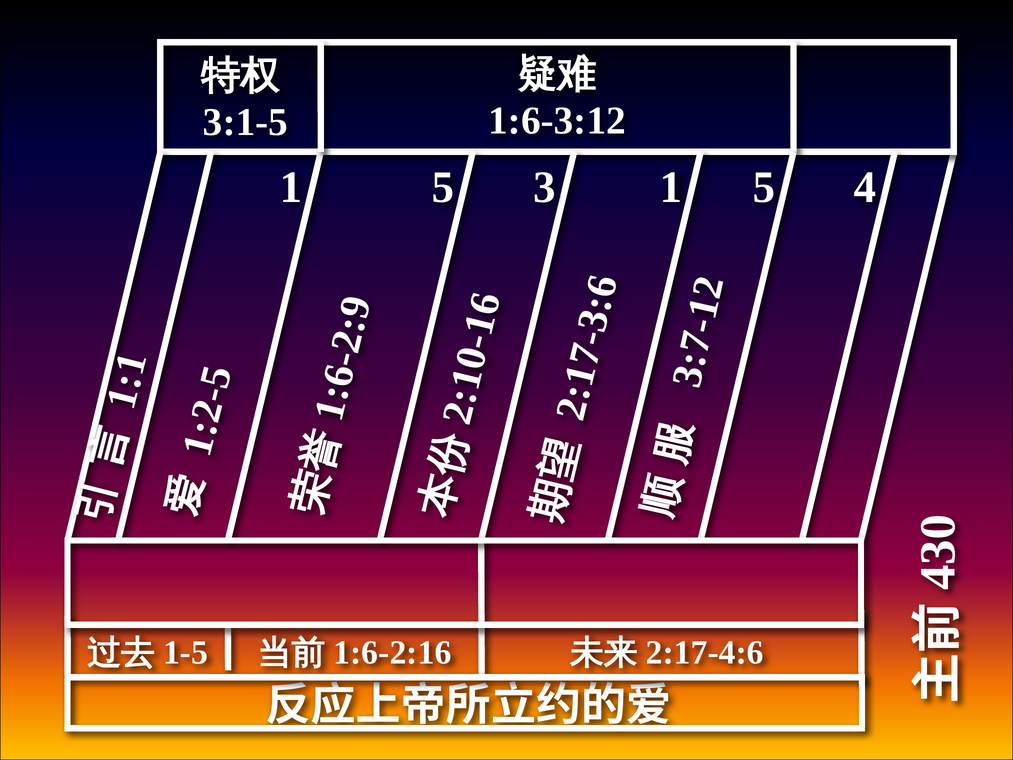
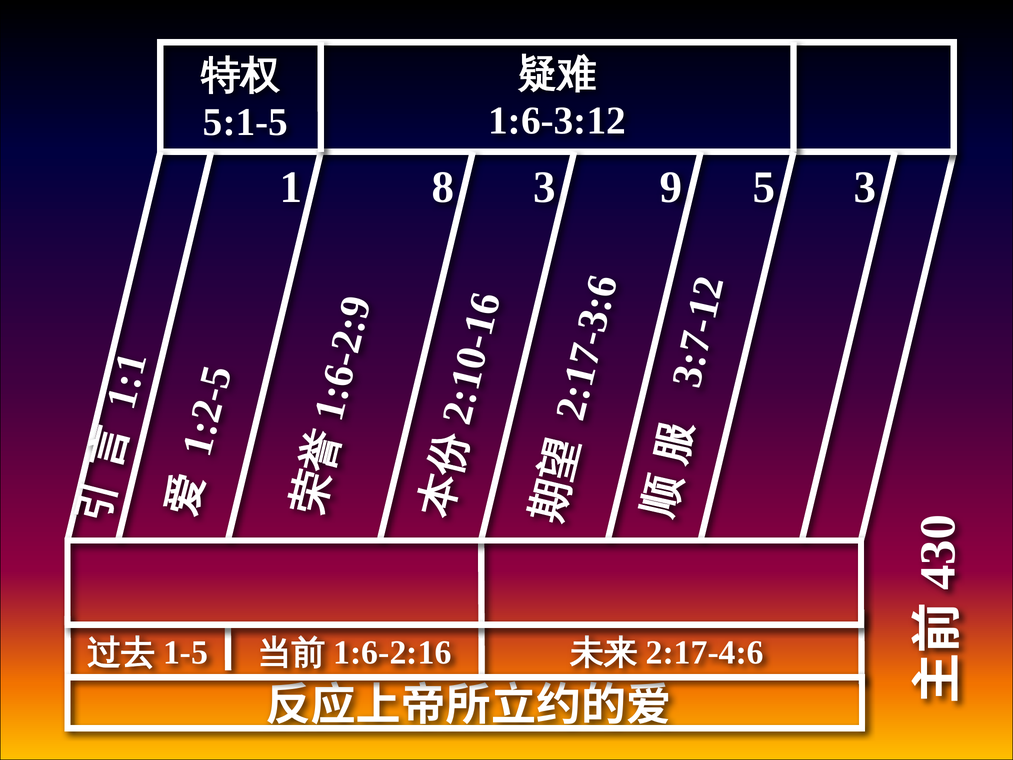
3:1-5: 3:1-5 -> 5:1-5
5 at (443, 187): 5 -> 8
3 1: 1 -> 9
5 4: 4 -> 3
